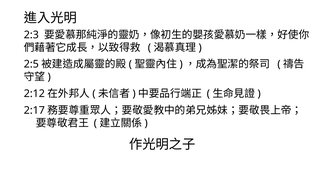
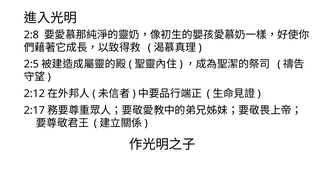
2:3: 2:3 -> 2:8
